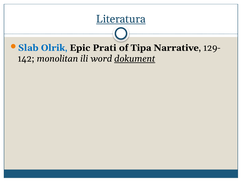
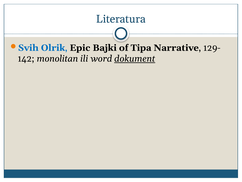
Literatura underline: present -> none
Slab: Slab -> Svih
Prati: Prati -> Bajki
